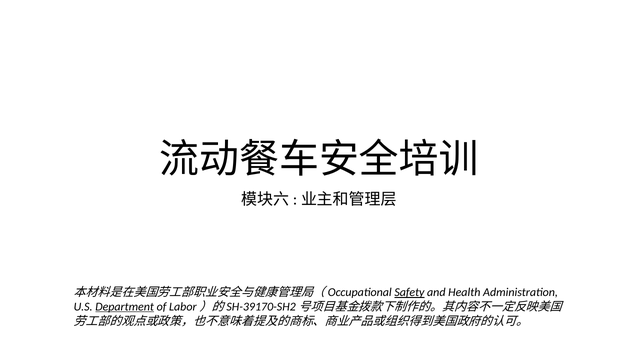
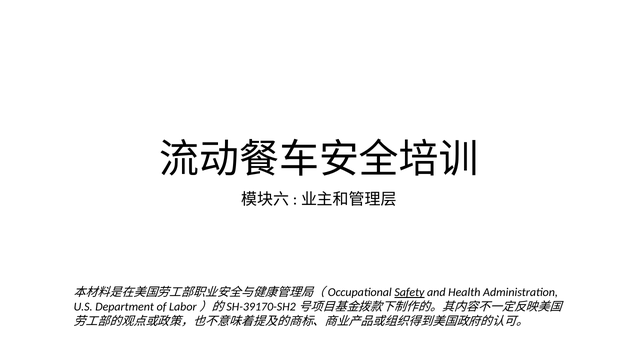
Department underline: present -> none
